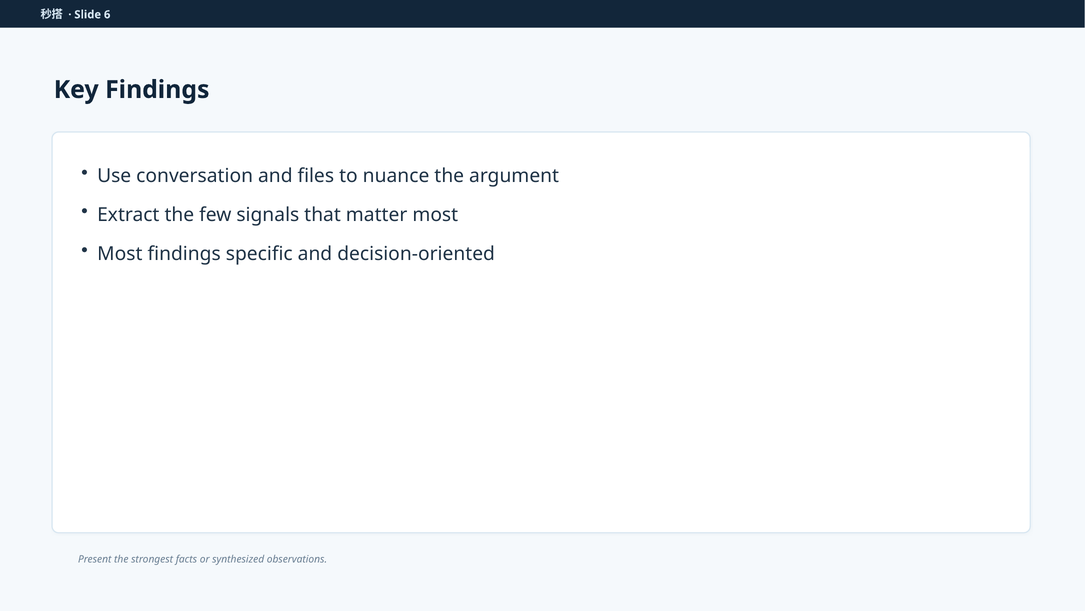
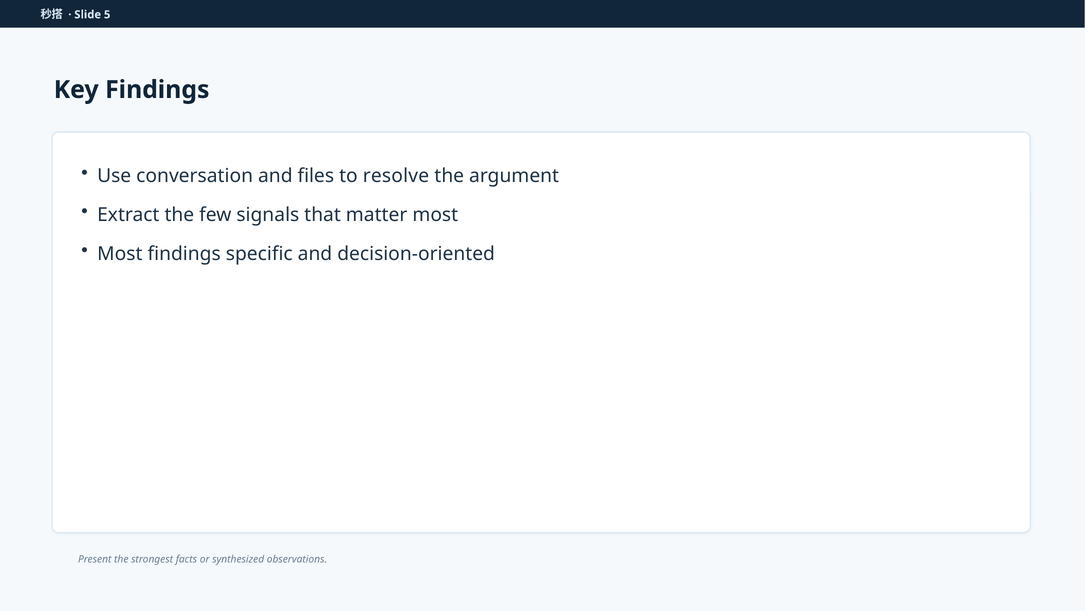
6: 6 -> 5
nuance: nuance -> resolve
